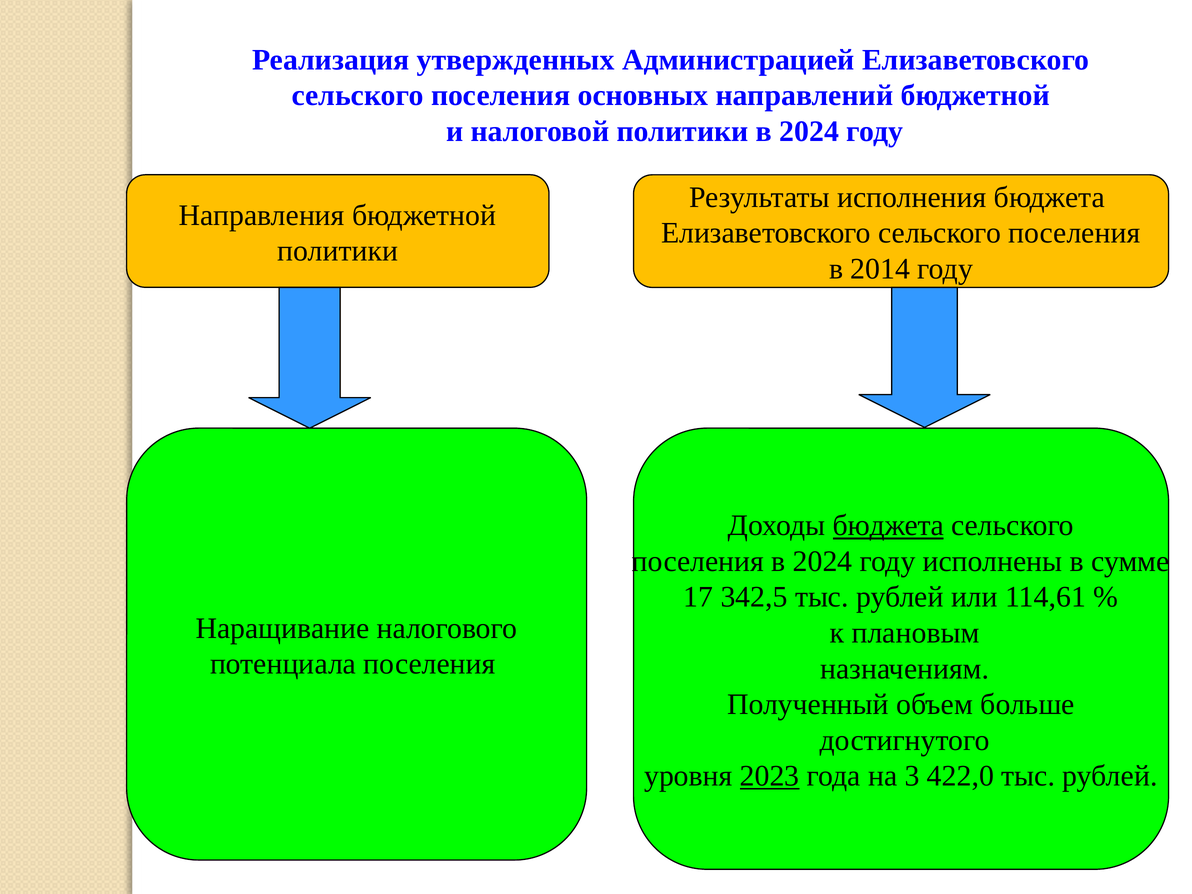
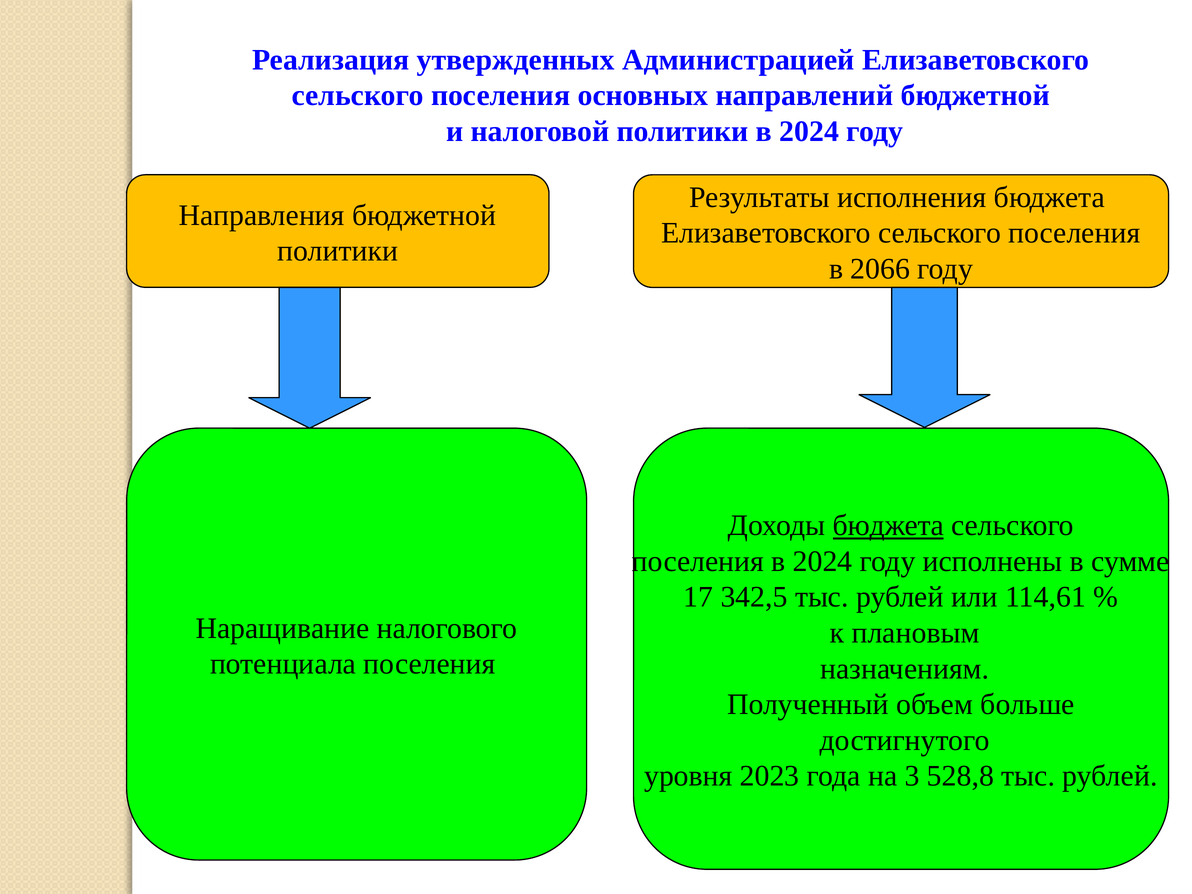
2014: 2014 -> 2066
2023 underline: present -> none
422,0: 422,0 -> 528,8
